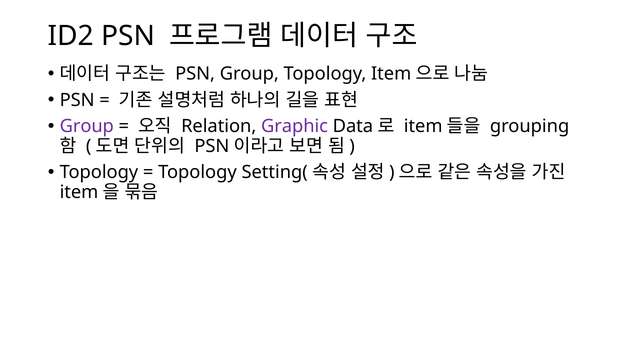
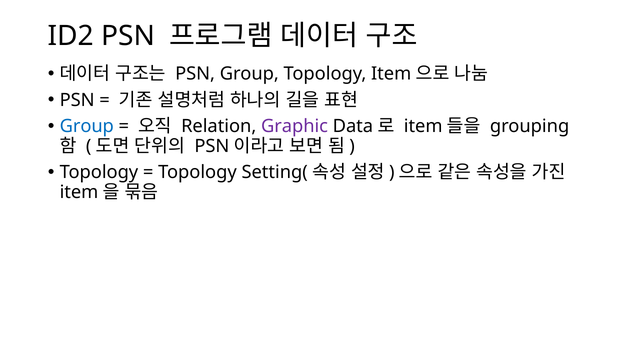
Group at (87, 126) colour: purple -> blue
